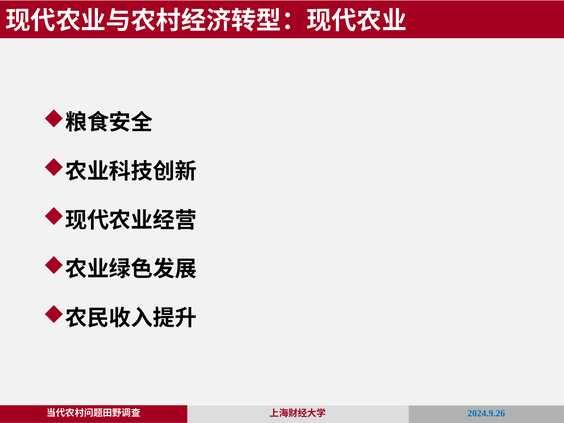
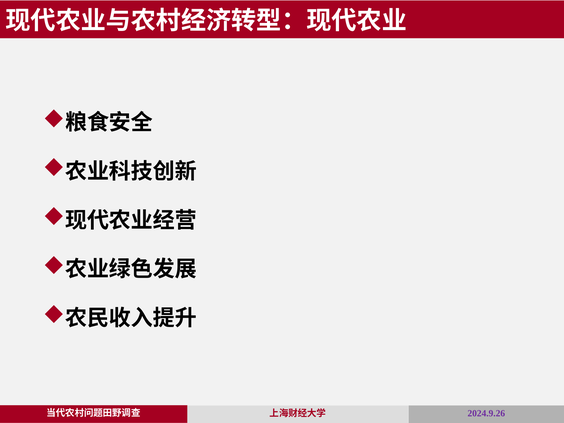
2024.9.26 colour: blue -> purple
